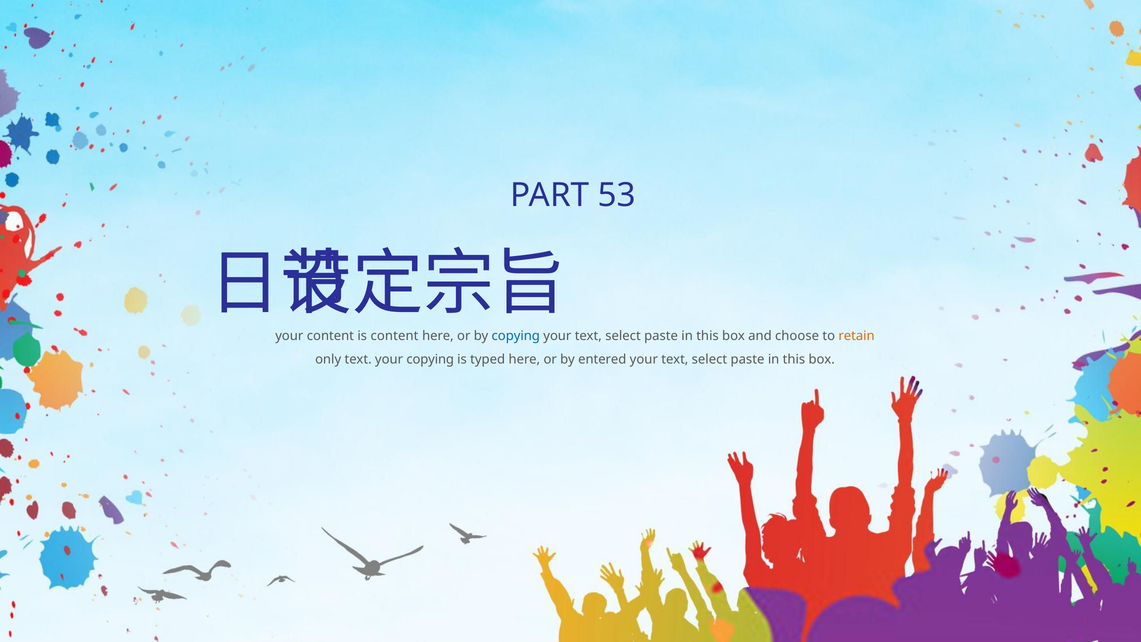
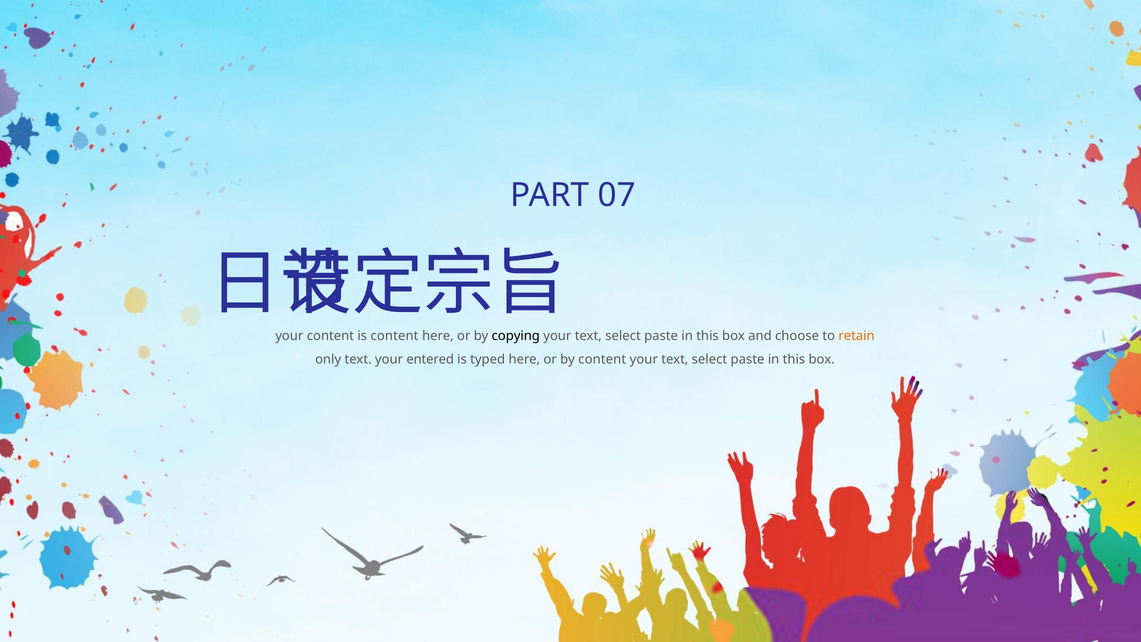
53: 53 -> 07
copying at (516, 336) colour: blue -> black
your copying: copying -> entered
by entered: entered -> content
